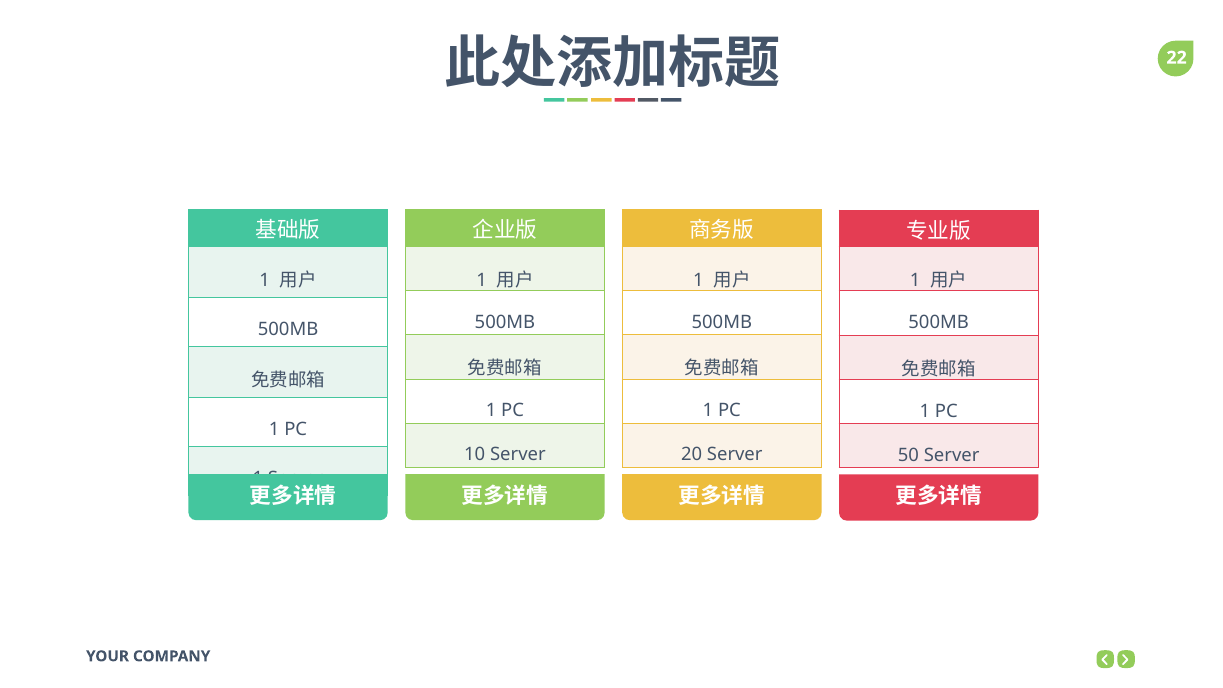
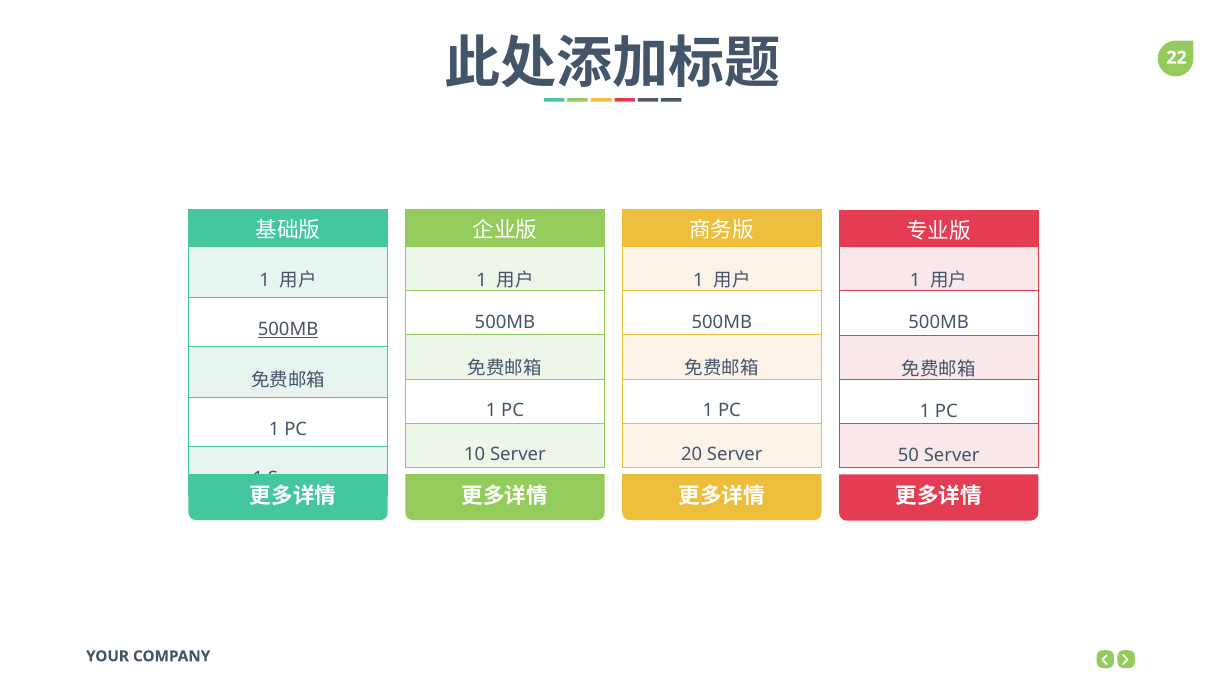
500MB at (288, 329) underline: none -> present
